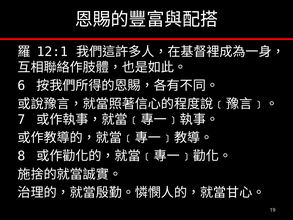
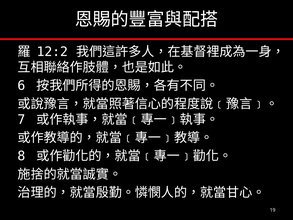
12:1: 12:1 -> 12:2
